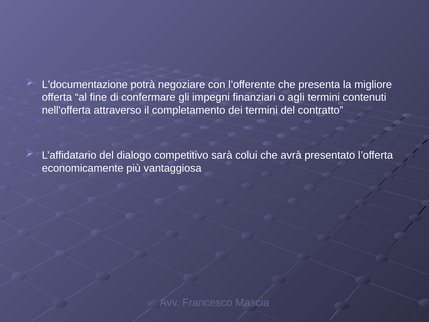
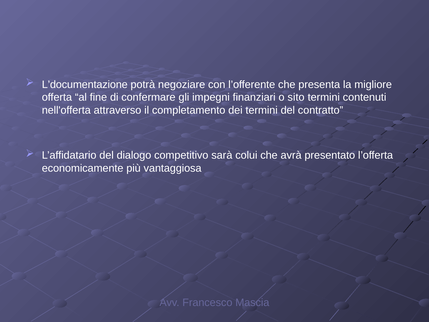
agli: agli -> sito
